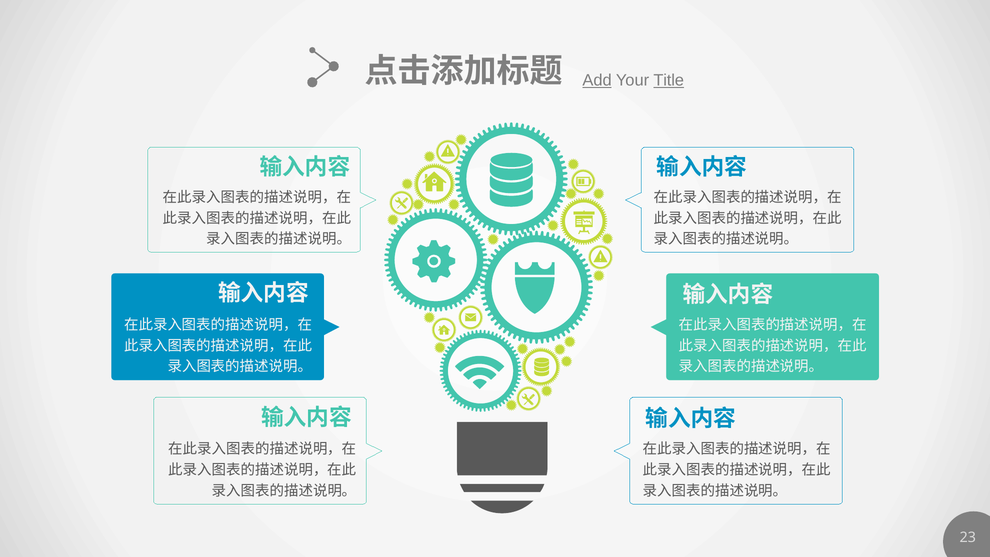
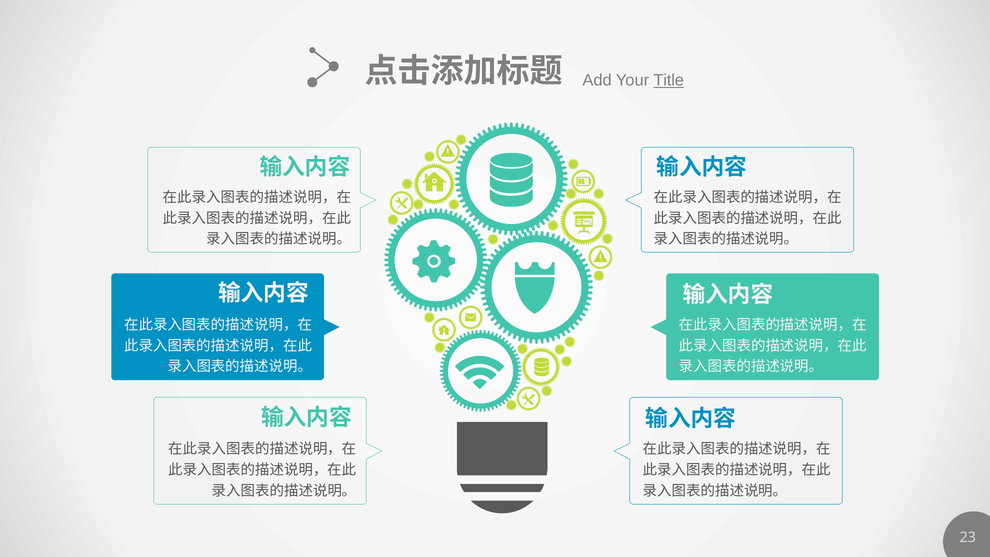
Add underline: present -> none
